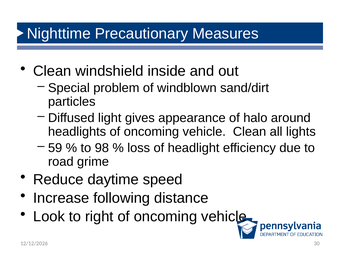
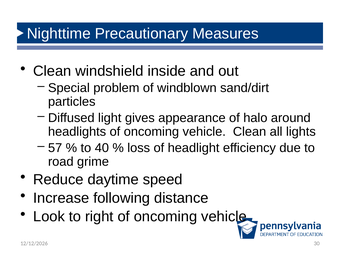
59: 59 -> 57
98: 98 -> 40
